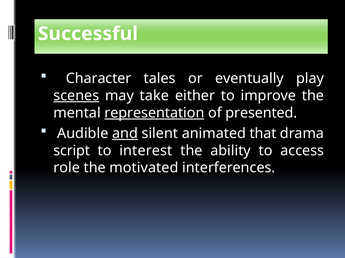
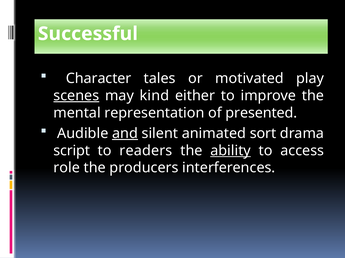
eventually: eventually -> motivated
take: take -> kind
representation underline: present -> none
that: that -> sort
interest: interest -> readers
ability underline: none -> present
motivated: motivated -> producers
